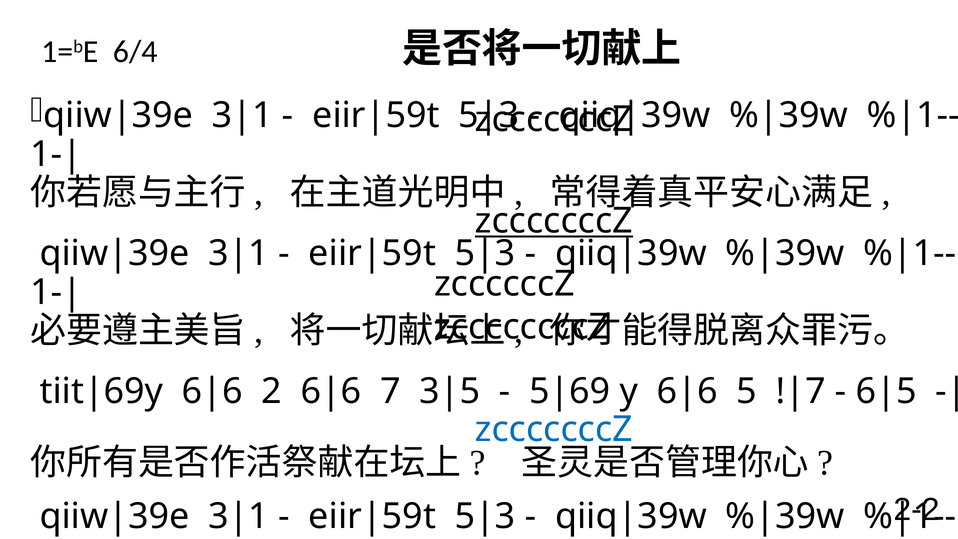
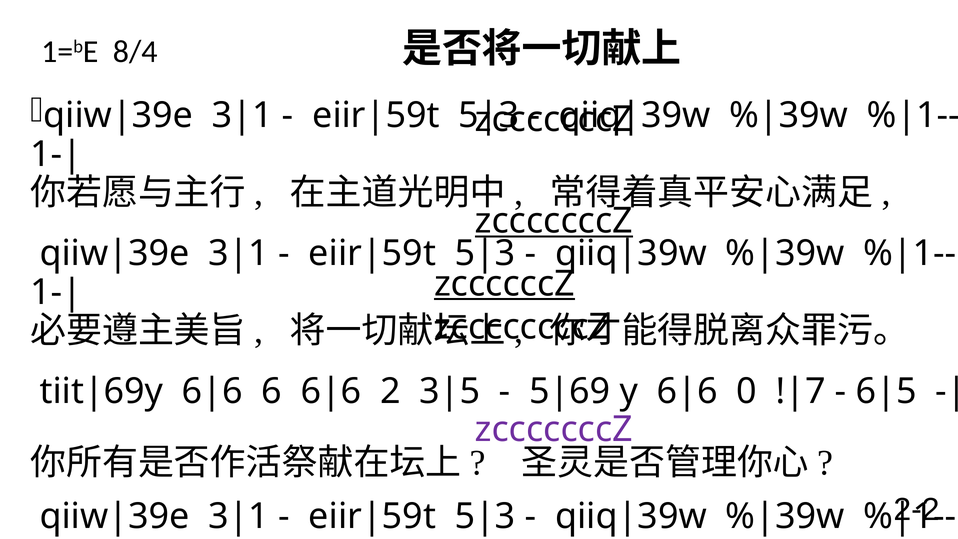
6/4: 6/4 -> 8/4
zccccccZ underline: none -> present
2: 2 -> 6
7: 7 -> 2
5: 5 -> 0
zcccccccZ at (554, 430) colour: blue -> purple
